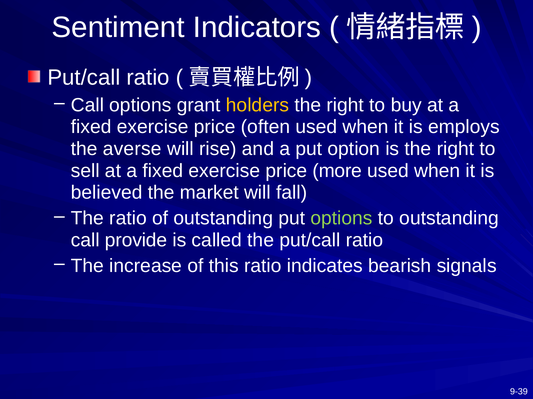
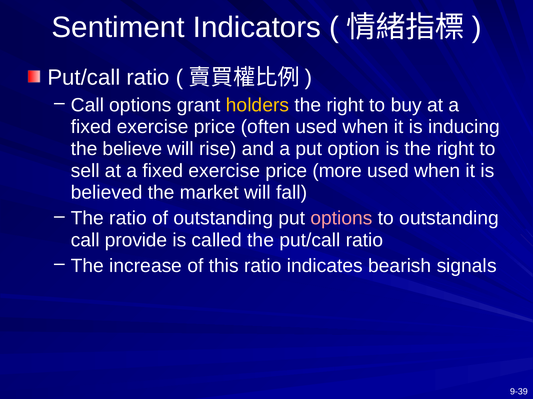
employs: employs -> inducing
averse: averse -> believe
options at (342, 219) colour: light green -> pink
